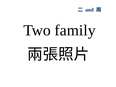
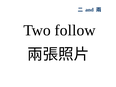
family: family -> follow
